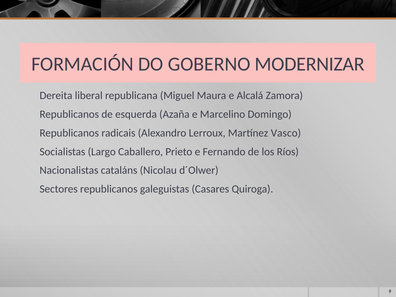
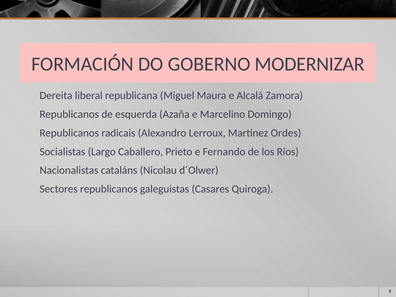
Vasco: Vasco -> Ordes
